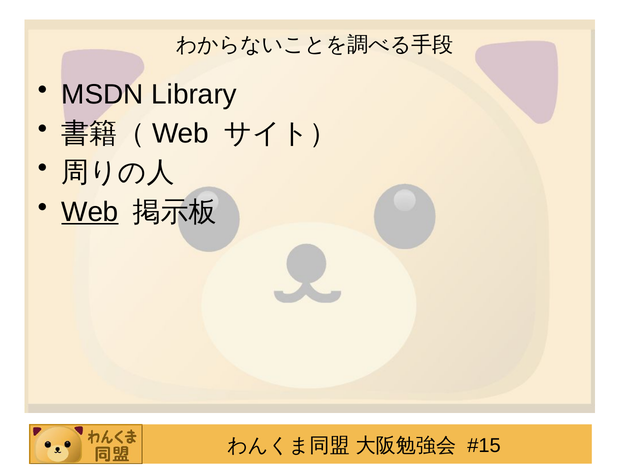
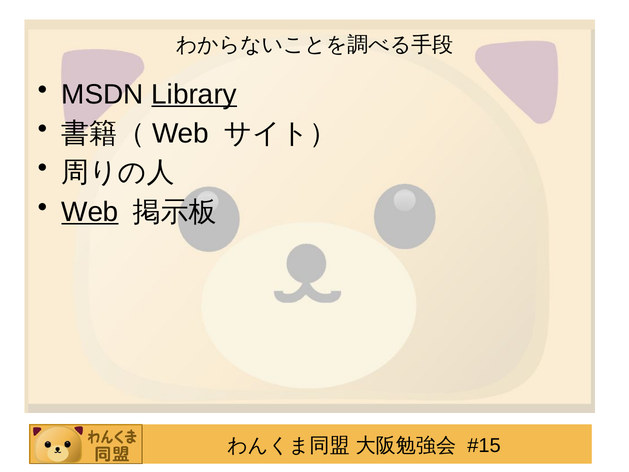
Library underline: none -> present
